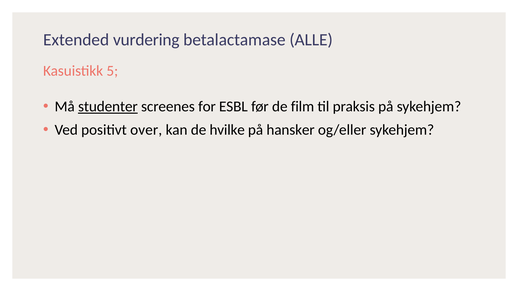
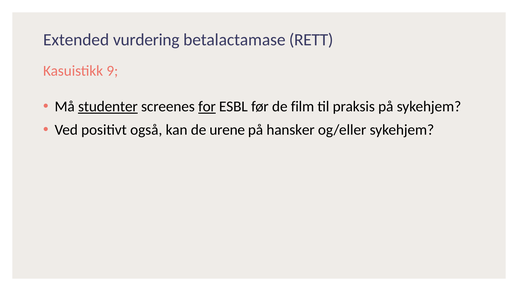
ALLE: ALLE -> RETT
5: 5 -> 9
for underline: none -> present
over: over -> også
hvilke: hvilke -> urene
